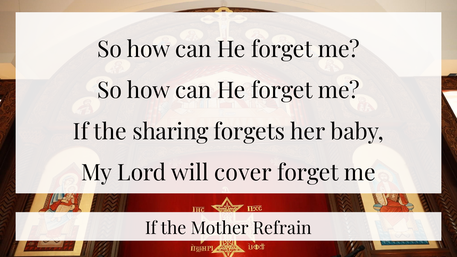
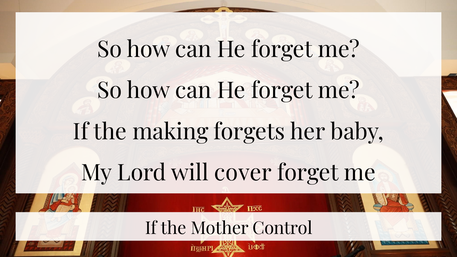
sharing: sharing -> making
Refrain: Refrain -> Control
